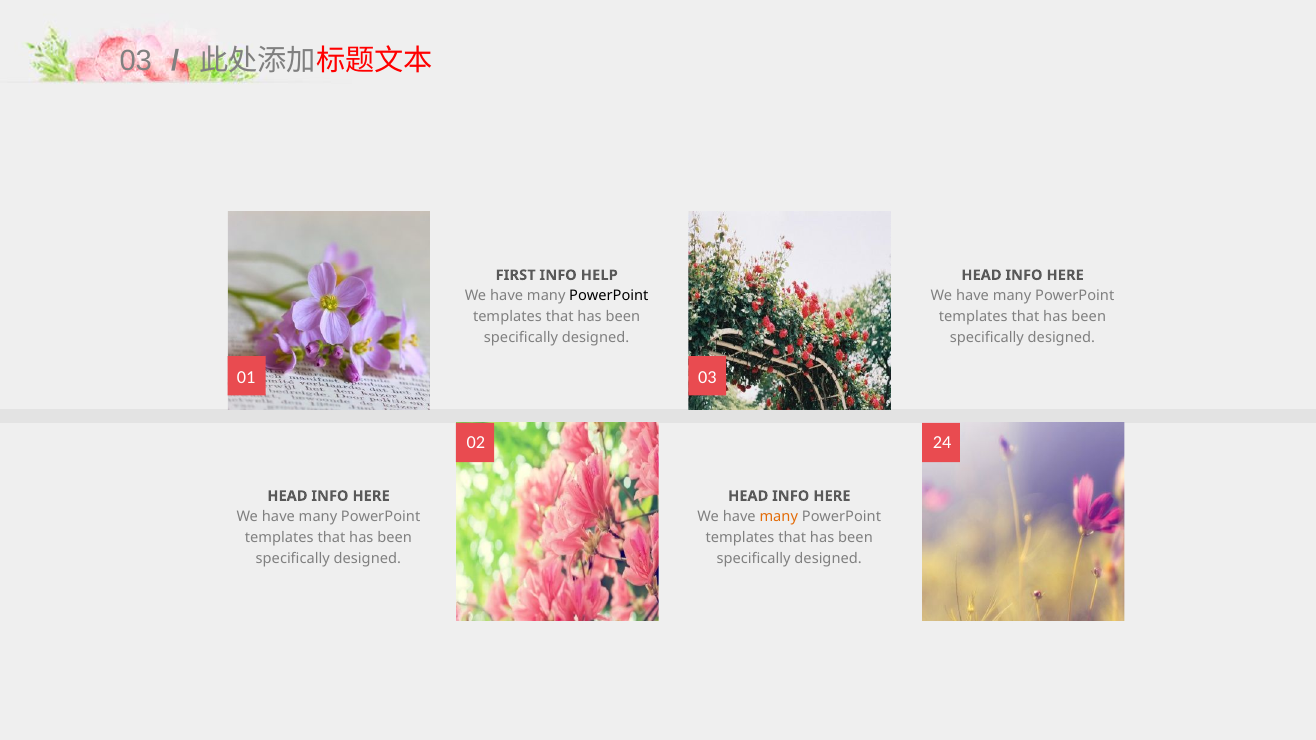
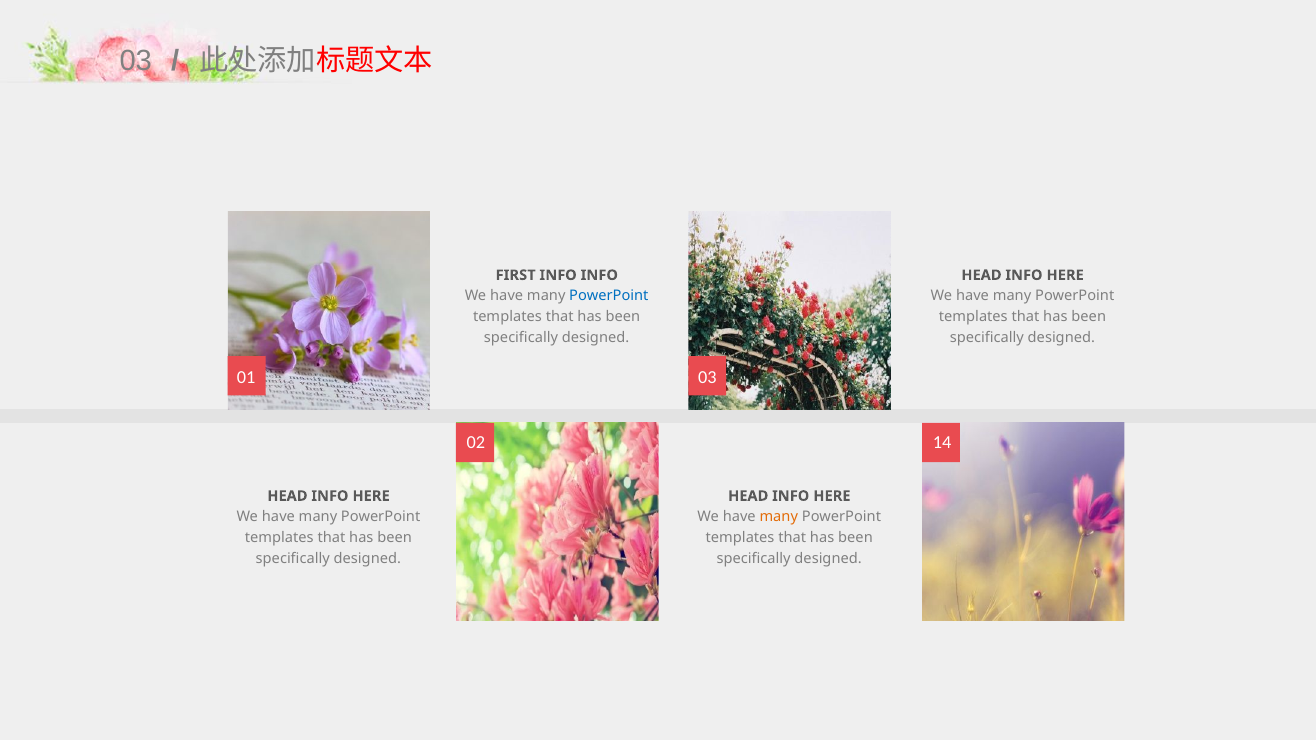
INFO HELP: HELP -> INFO
PowerPoint at (609, 296) colour: black -> blue
24: 24 -> 14
